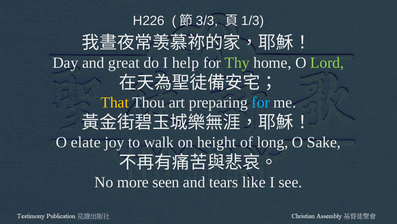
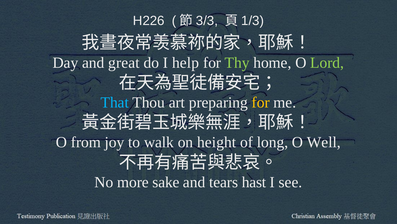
That colour: yellow -> light blue
for at (261, 102) colour: light blue -> yellow
elate: elate -> from
Sake: Sake -> Well
seen: seen -> sake
like: like -> hast
